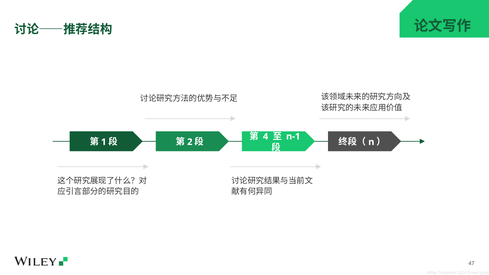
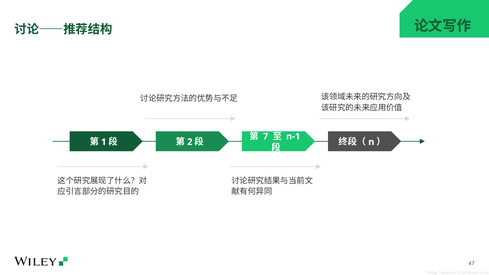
4: 4 -> 7
